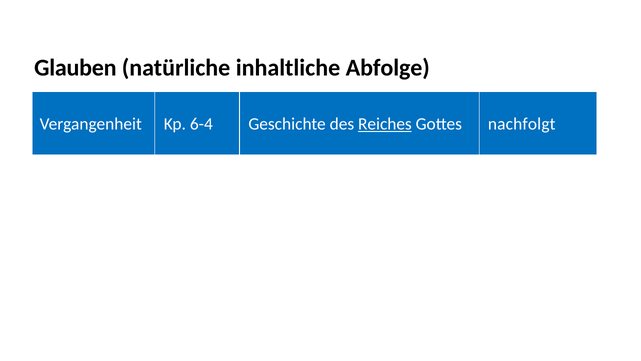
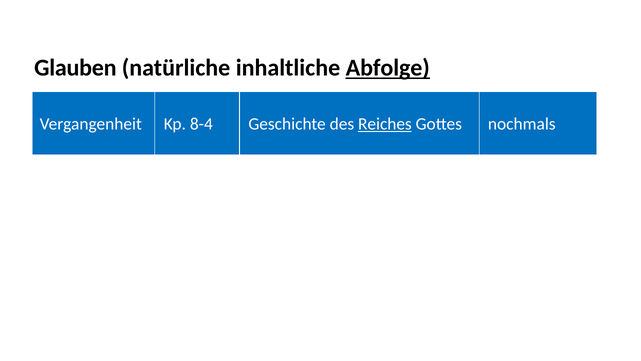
Abfolge underline: none -> present
6-4: 6-4 -> 8-4
nachfolgt: nachfolgt -> nochmals
